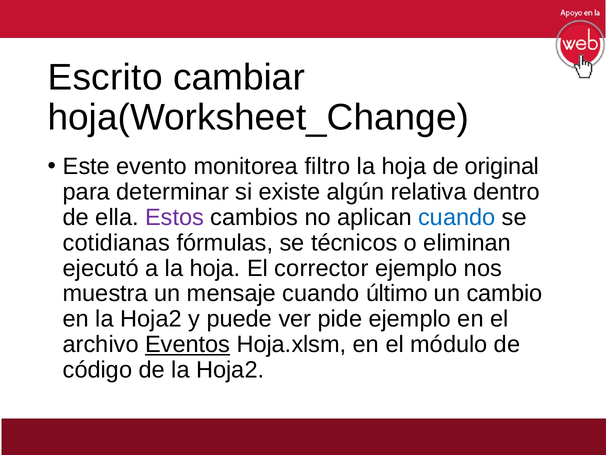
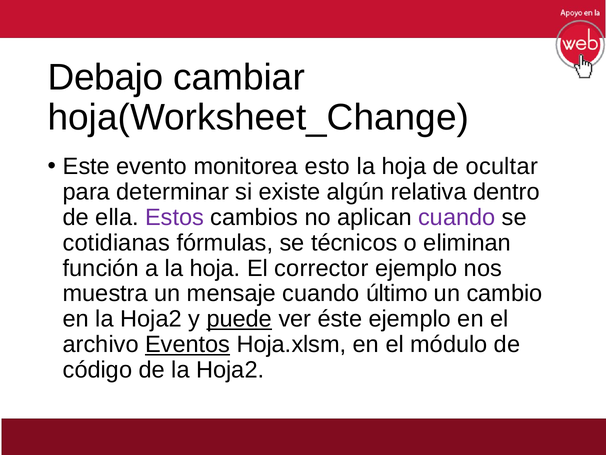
Escrito: Escrito -> Debajo
filtro: filtro -> esto
original: original -> ocultar
cuando at (457, 217) colour: blue -> purple
ejecutó: ejecutó -> función
puede underline: none -> present
pide: pide -> éste
